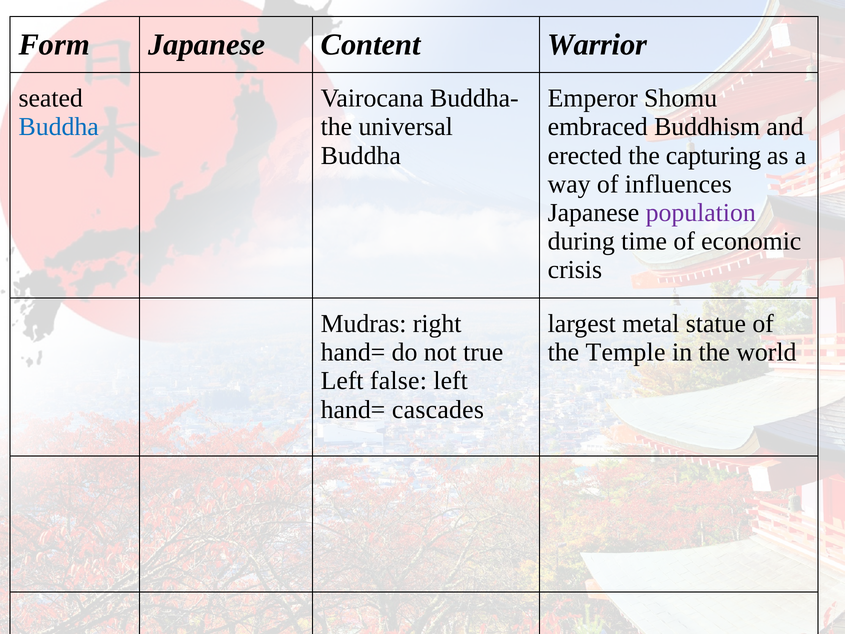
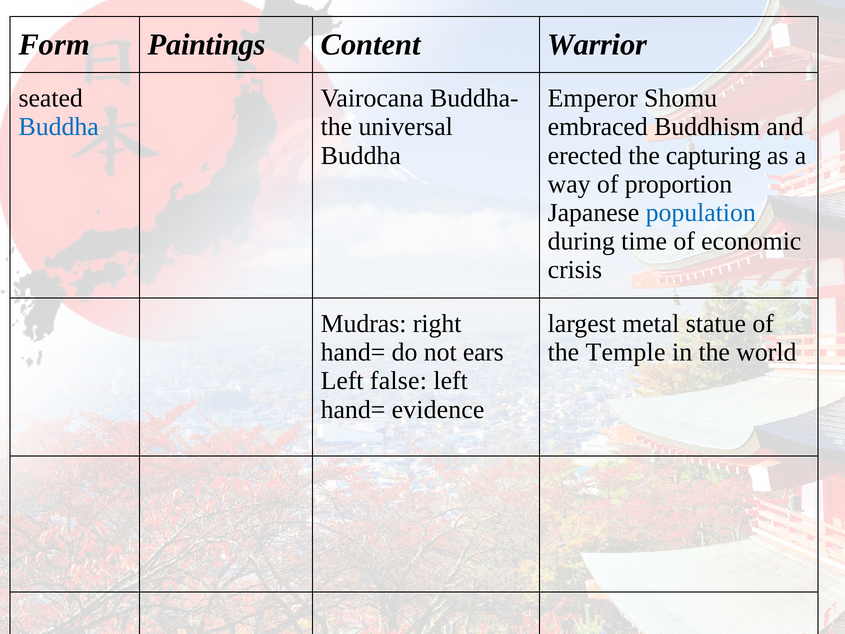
Form Japanese: Japanese -> Paintings
influences: influences -> proportion
population colour: purple -> blue
true: true -> ears
cascades: cascades -> evidence
